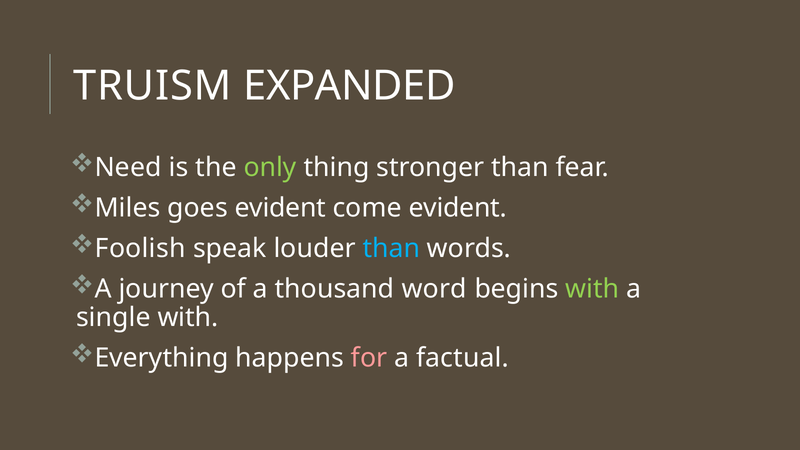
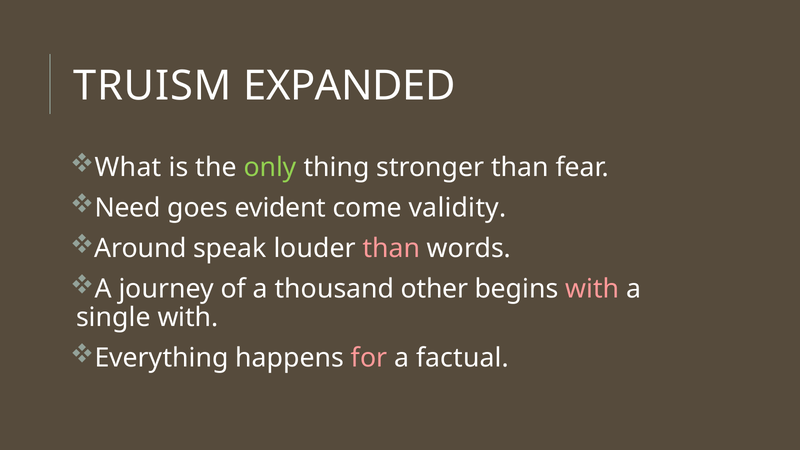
Need: Need -> What
Miles: Miles -> Need
come evident: evident -> validity
Foolish: Foolish -> Around
than at (391, 248) colour: light blue -> pink
word: word -> other
with at (592, 289) colour: light green -> pink
